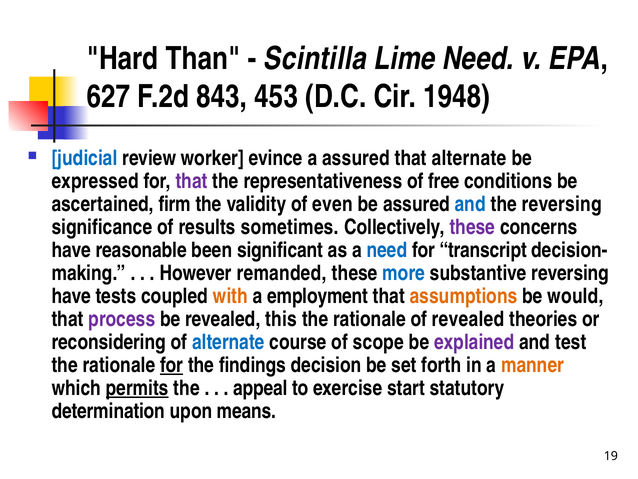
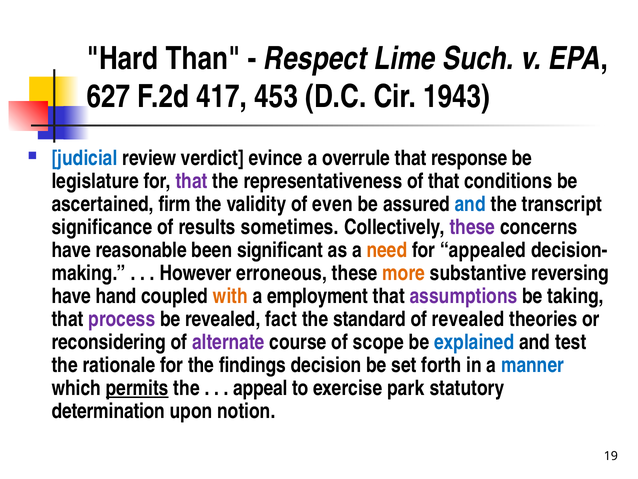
Scintilla: Scintilla -> Respect
Lime Need: Need -> Such
843: 843 -> 417
1948: 1948 -> 1943
worker: worker -> verdict
a assured: assured -> overrule
that alternate: alternate -> response
expressed: expressed -> legislature
of free: free -> that
the reversing: reversing -> transcript
need at (387, 250) colour: blue -> orange
transcript: transcript -> appealed
remanded: remanded -> erroneous
more colour: blue -> orange
tests: tests -> hand
assumptions colour: orange -> purple
would: would -> taking
this: this -> fact
rationale at (369, 319): rationale -> standard
alternate at (228, 342) colour: blue -> purple
explained colour: purple -> blue
for at (172, 365) underline: present -> none
manner colour: orange -> blue
start: start -> park
means: means -> notion
